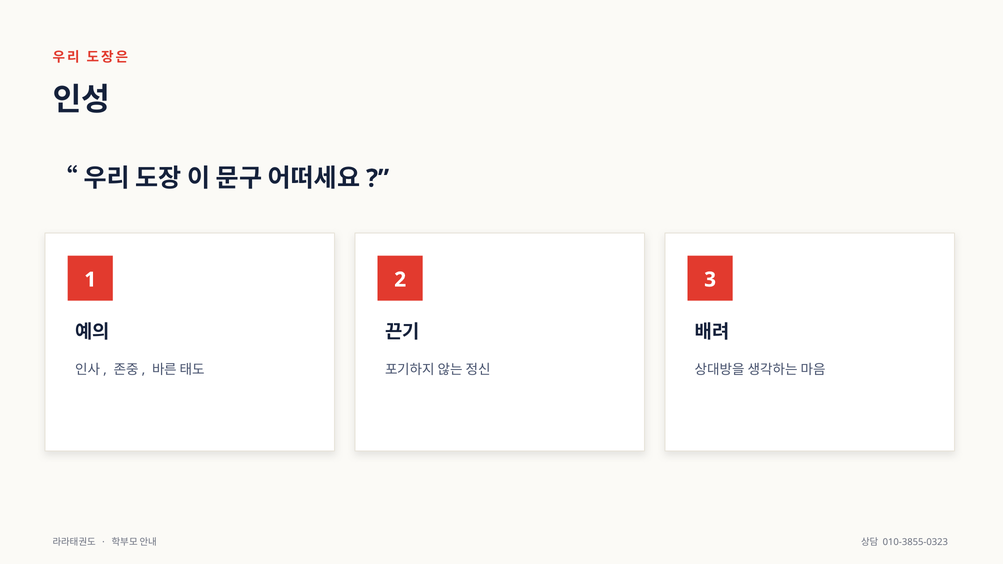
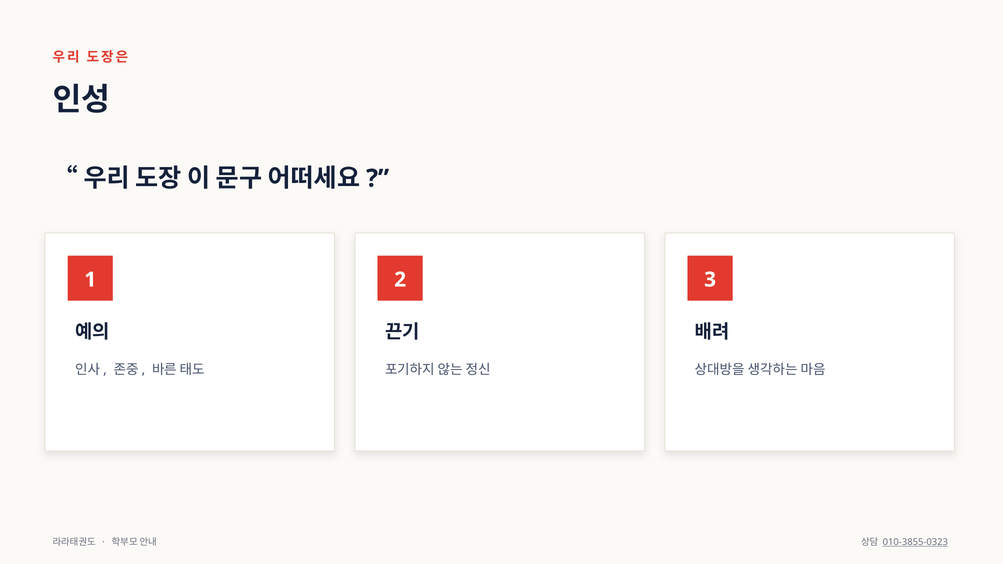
010-3855-0323 underline: none -> present
